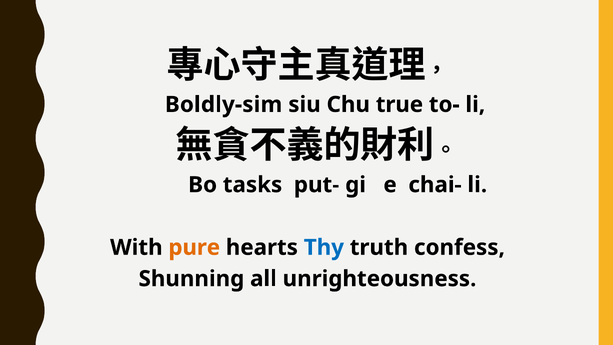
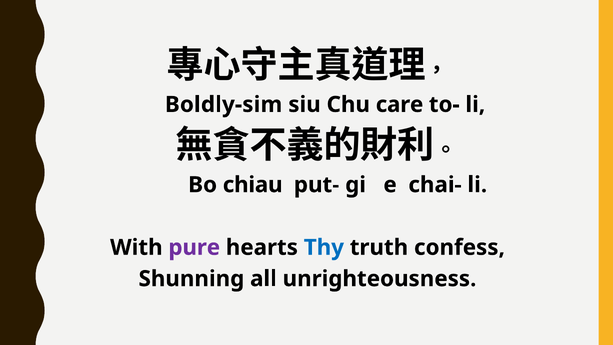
true: true -> care
tasks: tasks -> chiau
pure colour: orange -> purple
